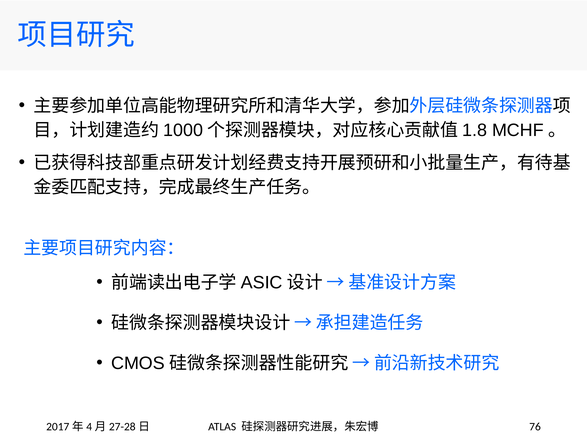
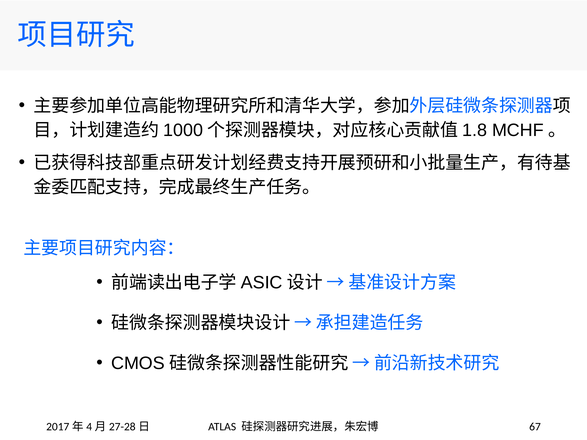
76: 76 -> 67
